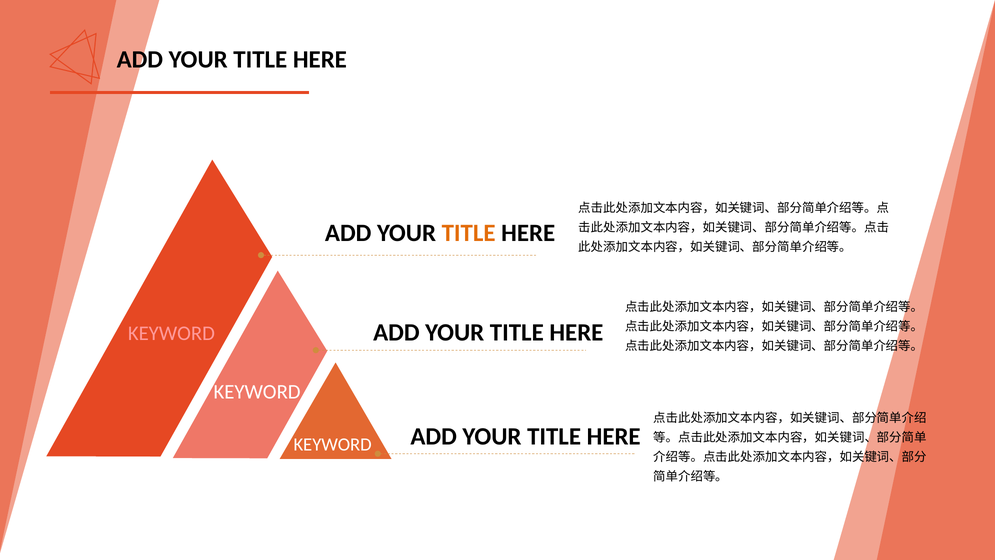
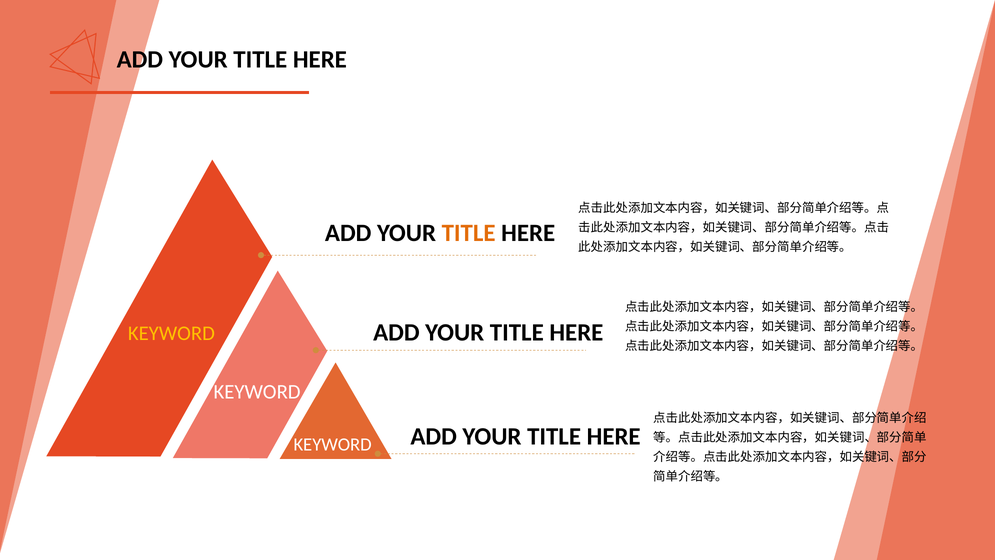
KEYWORD at (171, 333) colour: pink -> yellow
